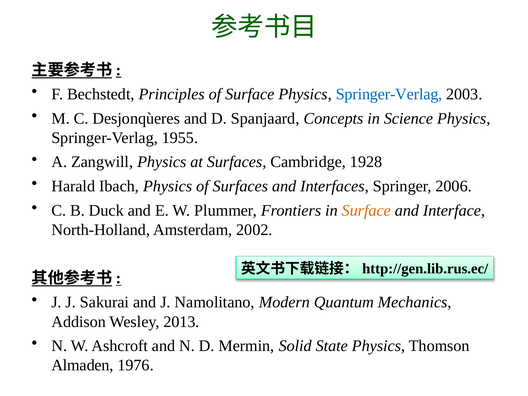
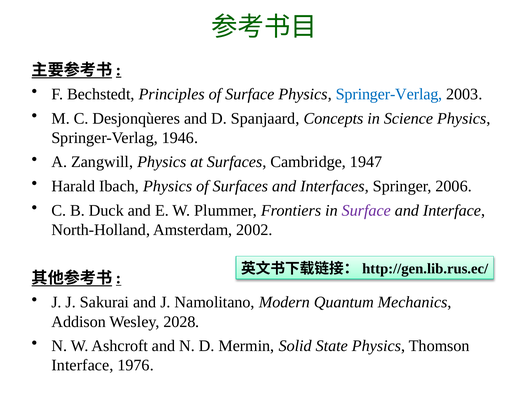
1955: 1955 -> 1946
1928: 1928 -> 1947
Surface at (366, 210) colour: orange -> purple
2013: 2013 -> 2028
Almaden at (83, 365): Almaden -> Interface
